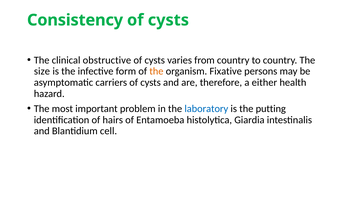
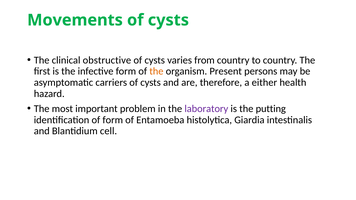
Consistency: Consistency -> Movements
size: size -> ﬁrst
Fixative: Fixative -> Present
laboratory colour: blue -> purple
of hairs: hairs -> form
